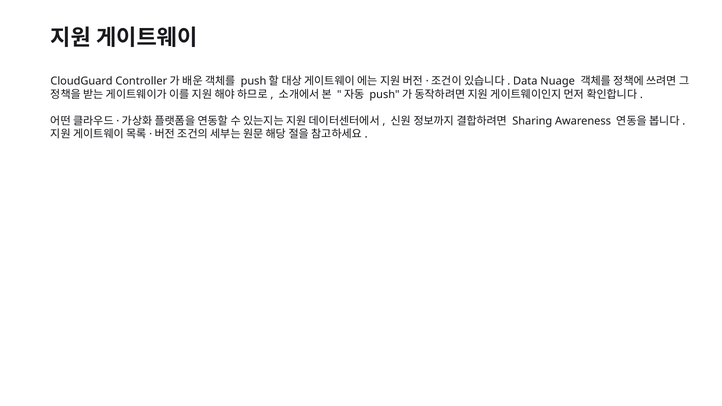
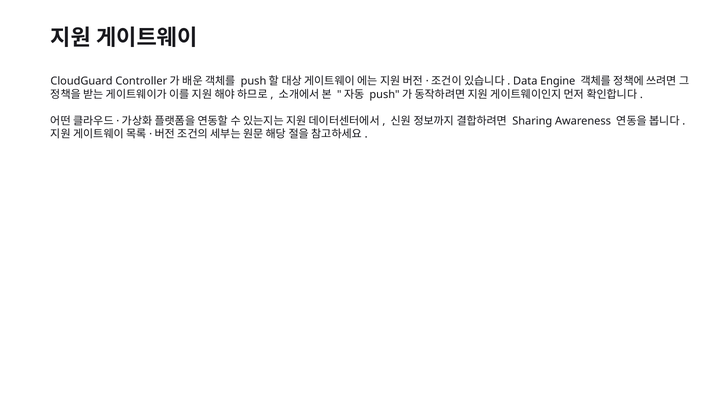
Nuage: Nuage -> Engine
